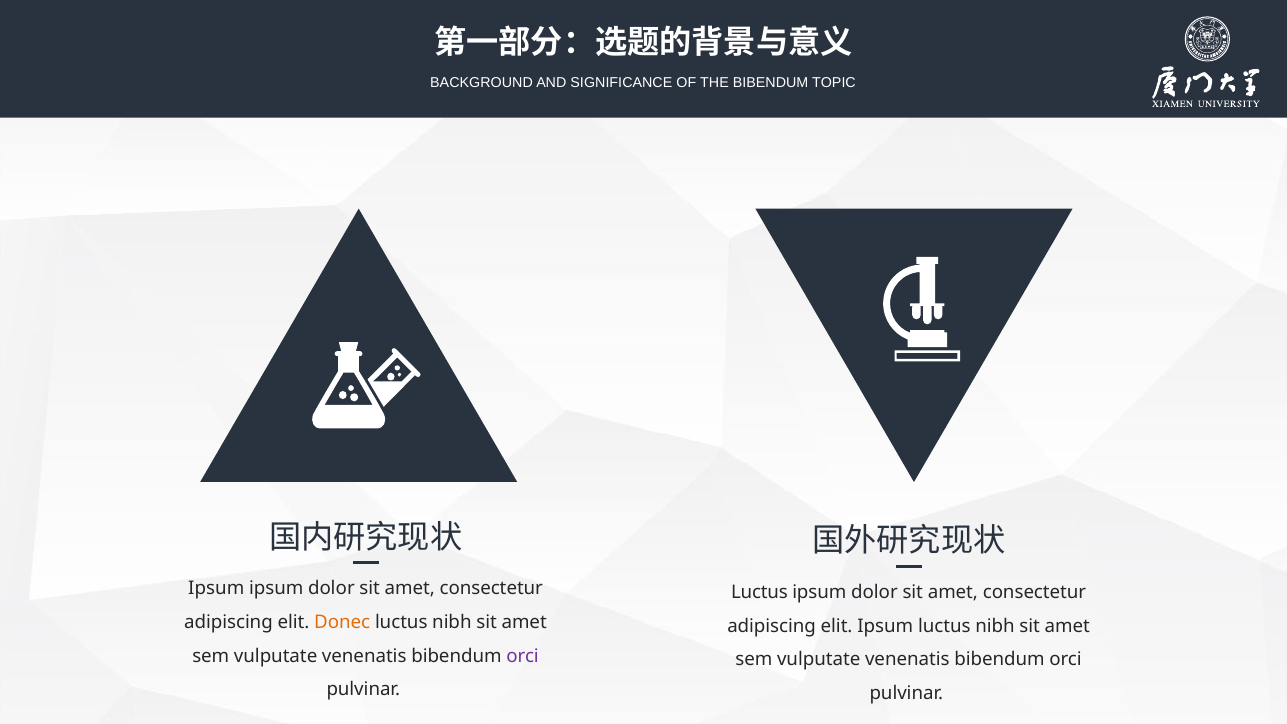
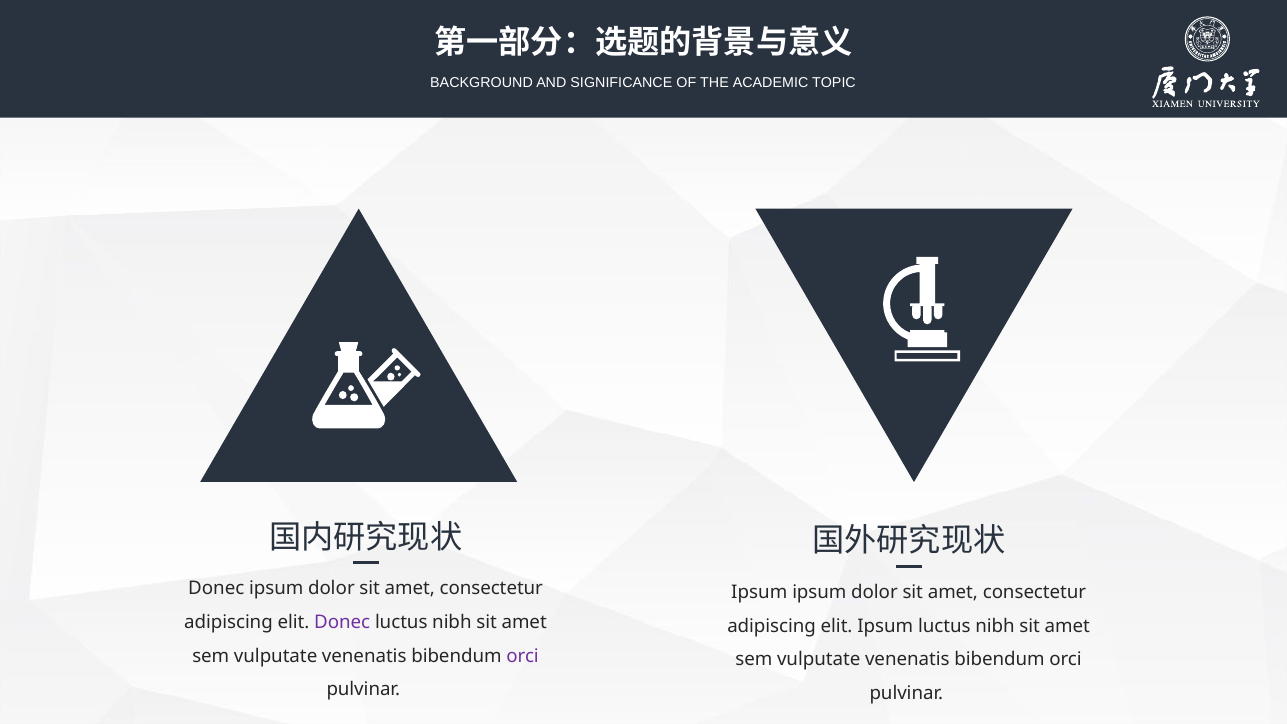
THE BIBENDUM: BIBENDUM -> ACADEMIC
Ipsum at (216, 588): Ipsum -> Donec
Luctus at (759, 592): Luctus -> Ipsum
Donec at (342, 622) colour: orange -> purple
